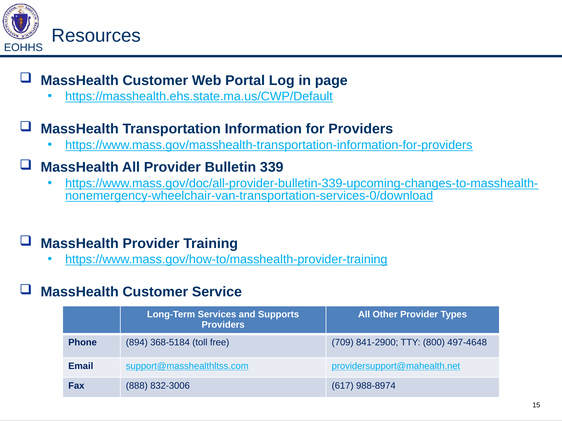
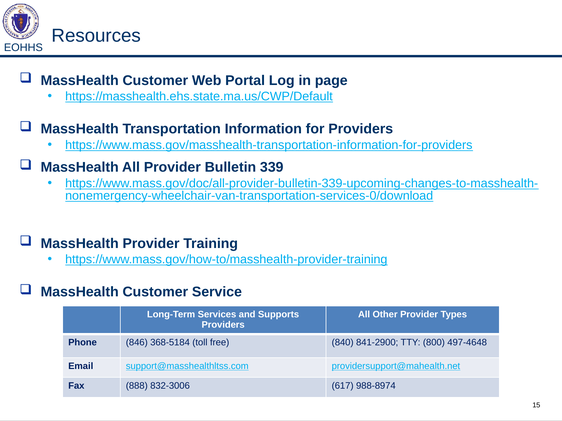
894: 894 -> 846
709: 709 -> 840
